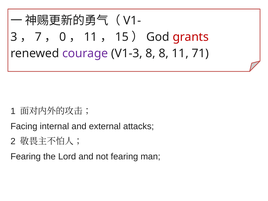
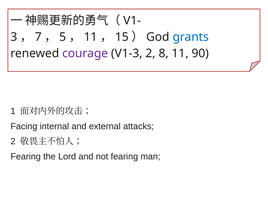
0: 0 -> 5
grants colour: red -> blue
V1-3 8: 8 -> 2
71: 71 -> 90
